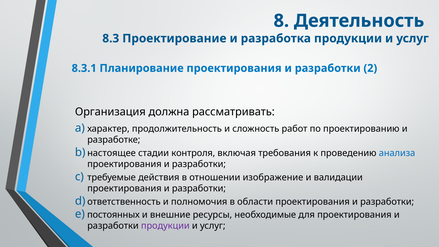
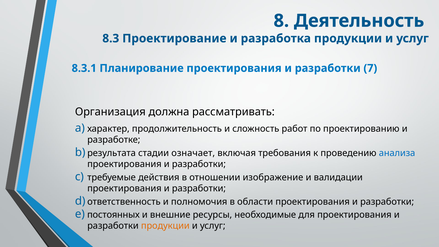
2: 2 -> 7
настоящее: настоящее -> результата
контроля: контроля -> означает
продукции at (165, 226) colour: purple -> orange
